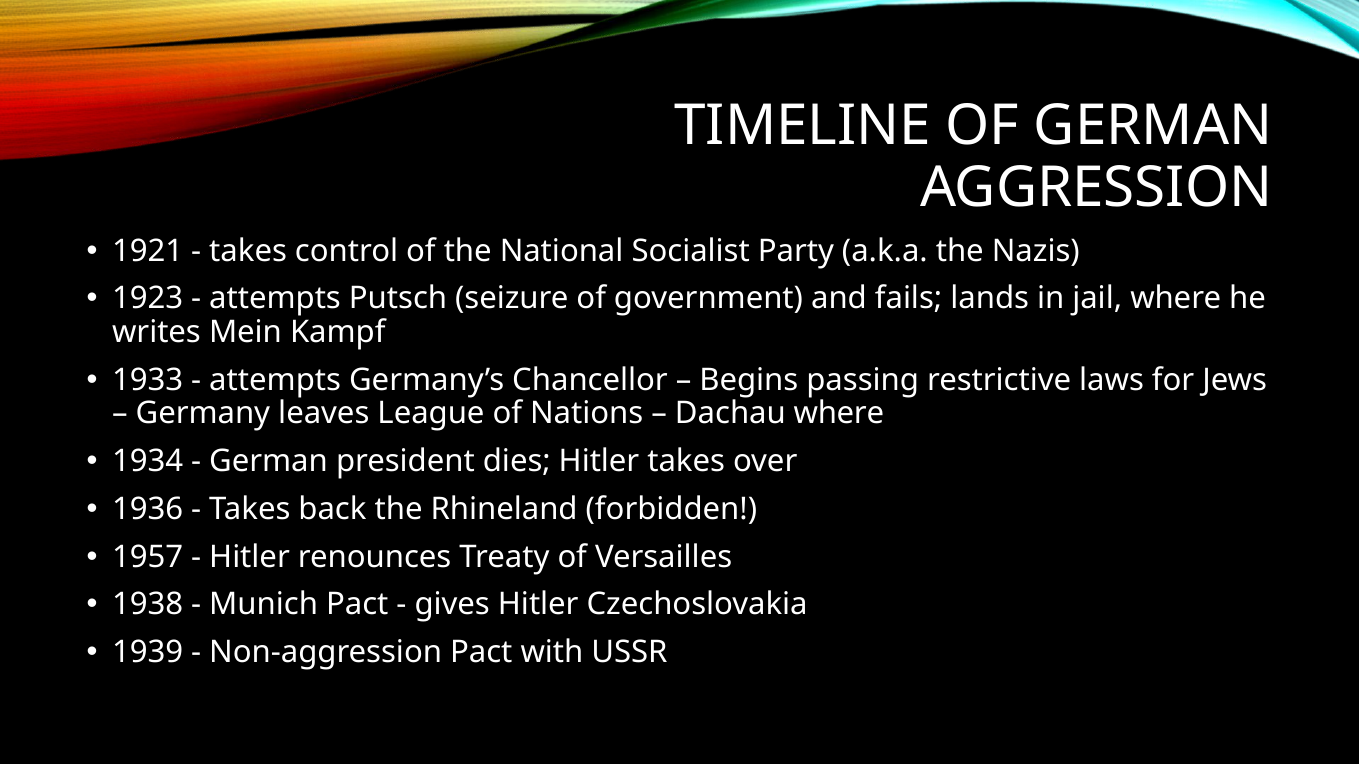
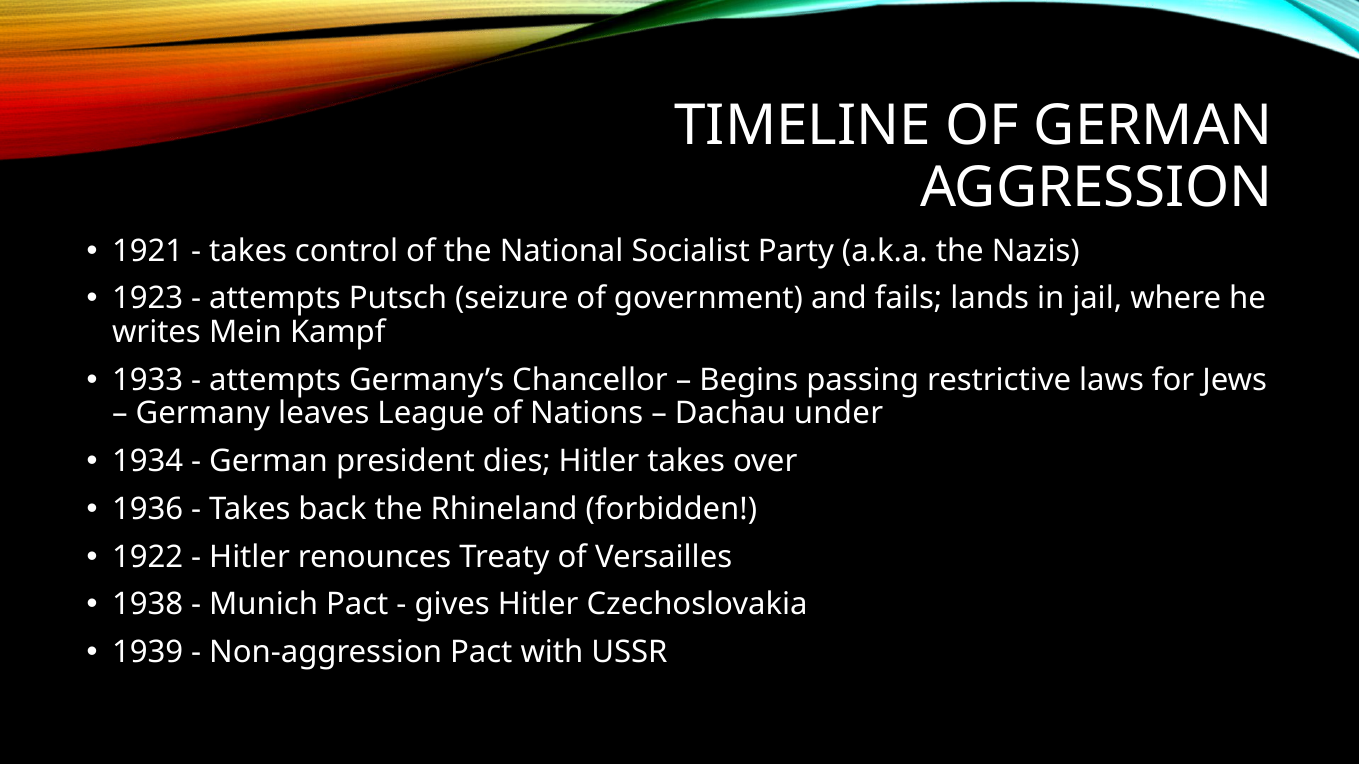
Dachau where: where -> under
1957: 1957 -> 1922
